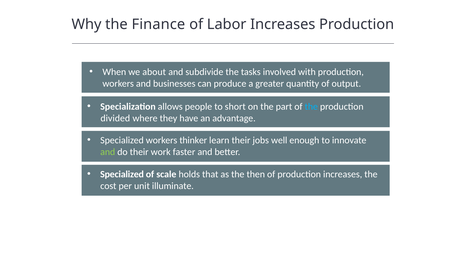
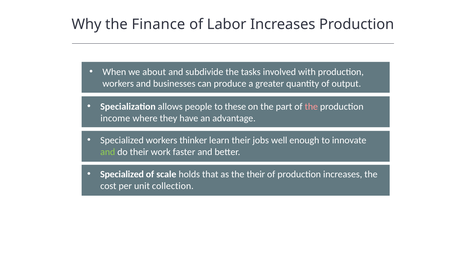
short: short -> these
the at (311, 107) colour: light blue -> pink
divided: divided -> income
the then: then -> their
illuminate: illuminate -> collection
